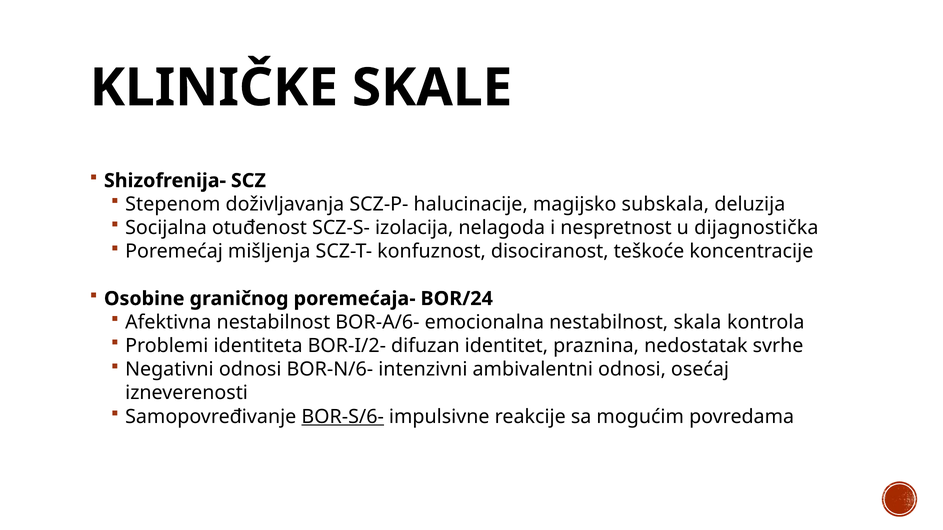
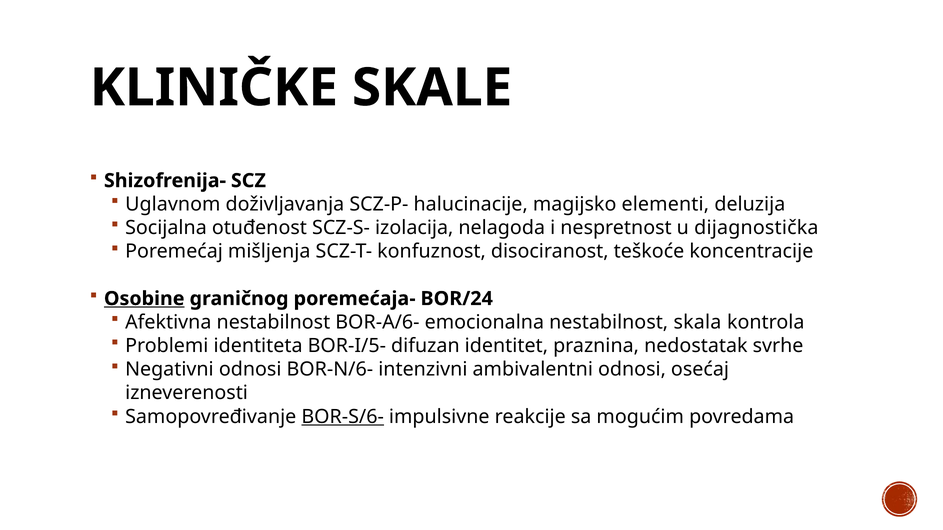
Stepenom: Stepenom -> Uglavnom
subskala: subskala -> elementi
Osobine underline: none -> present
BOR-I/2-: BOR-I/2- -> BOR-I/5-
